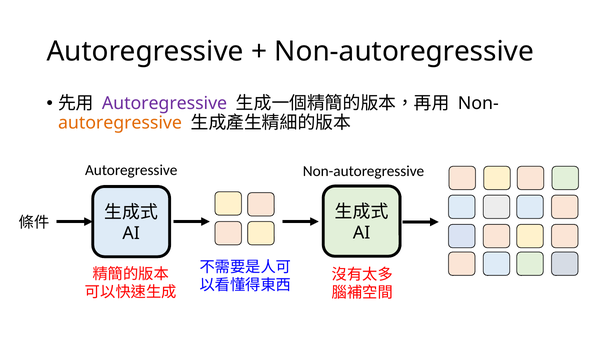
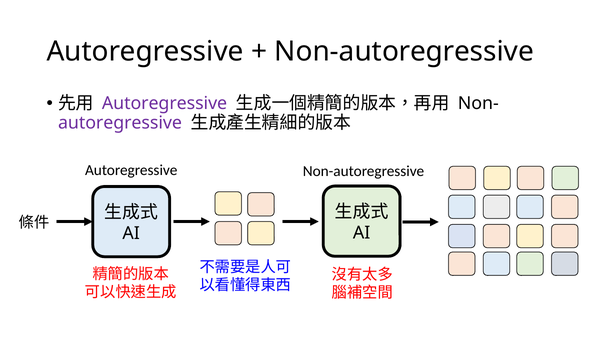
autoregressive at (120, 123) colour: orange -> purple
